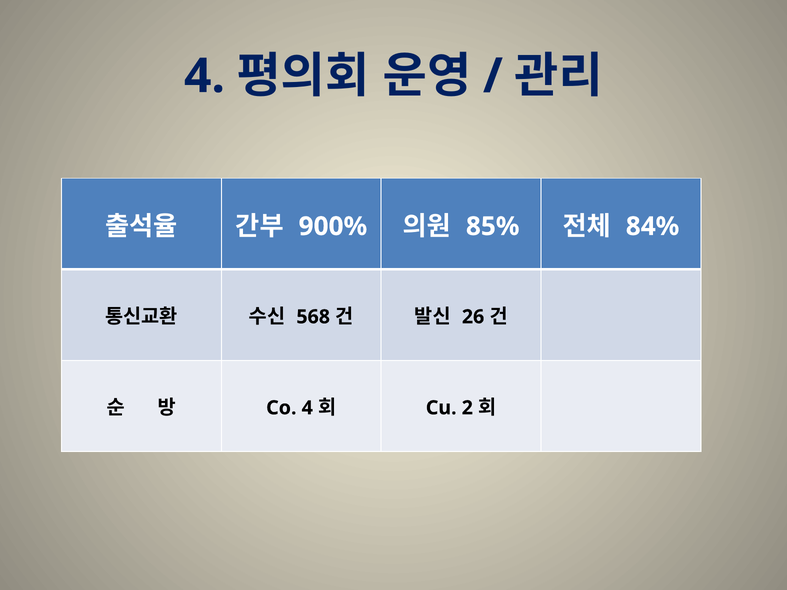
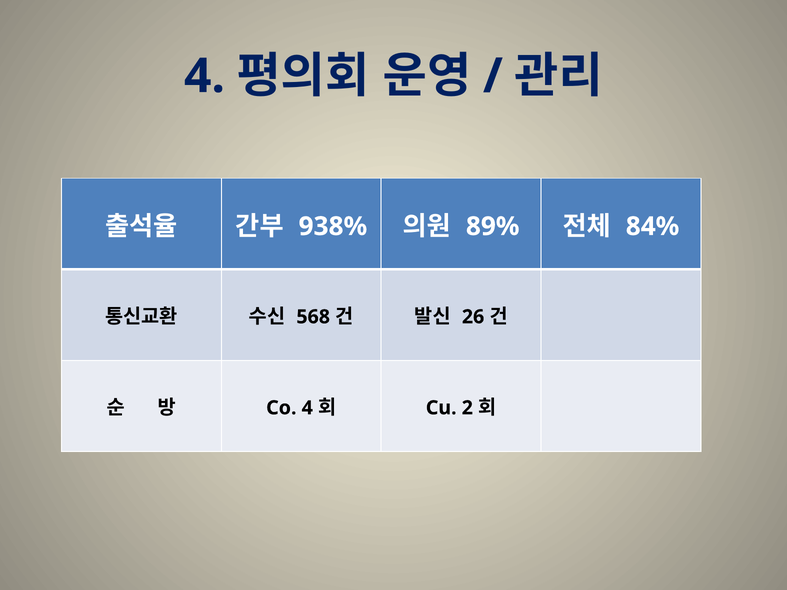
900%: 900% -> 938%
85%: 85% -> 89%
